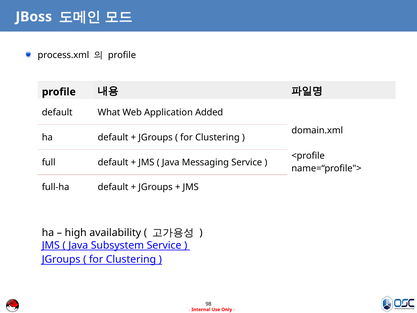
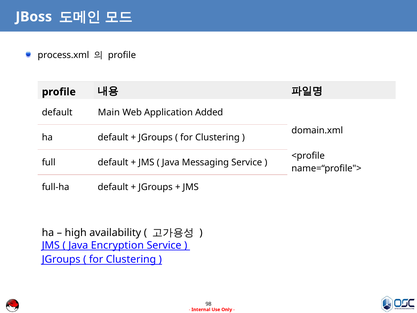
What: What -> Main
Subsystem: Subsystem -> Encryption
